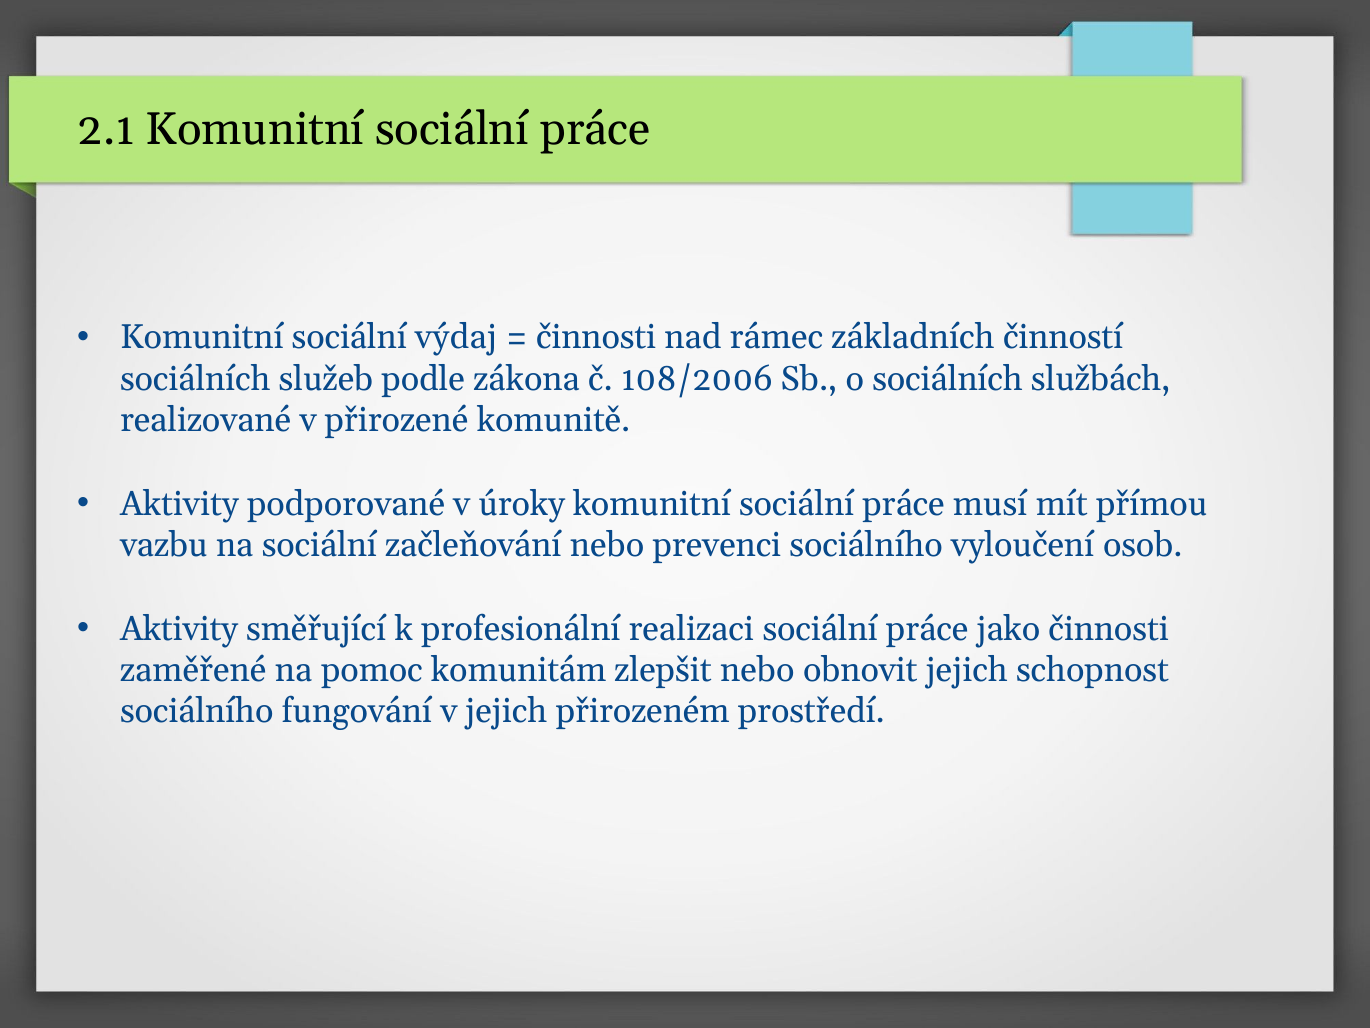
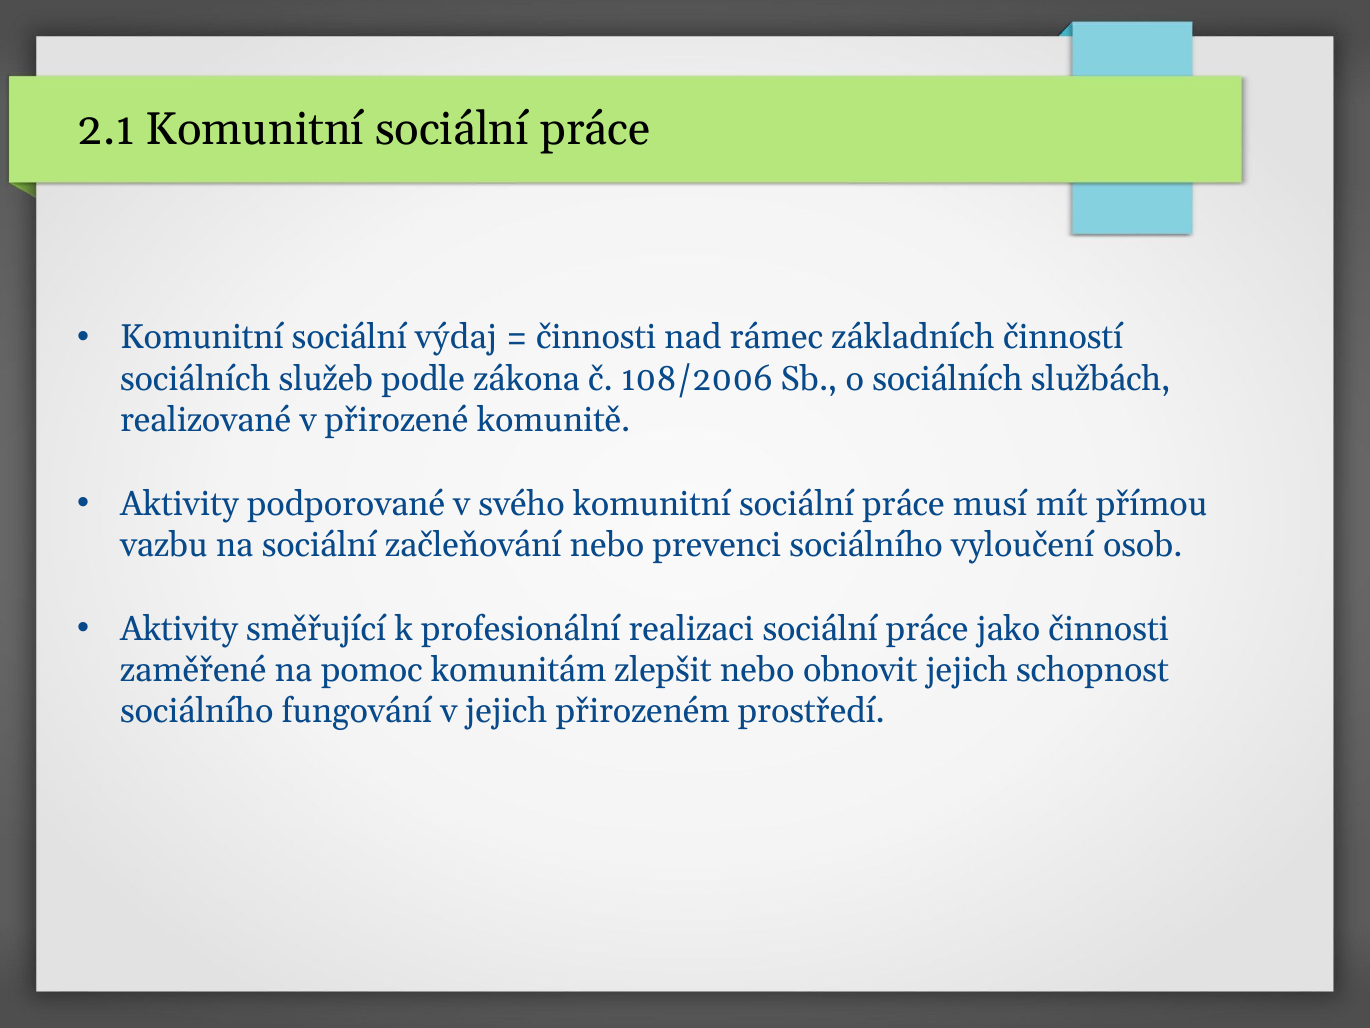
úroky: úroky -> svého
